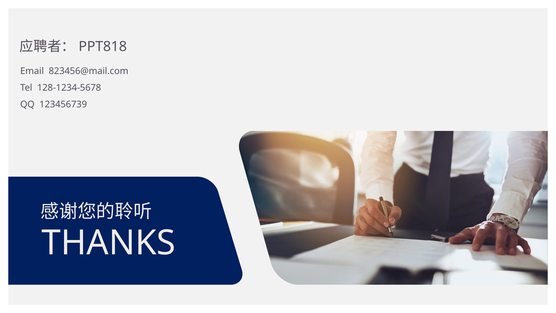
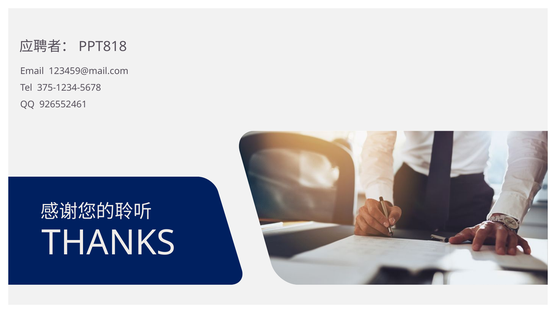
823456@mail.com: 823456@mail.com -> 123459@mail.com
128-1234-5678: 128-1234-5678 -> 375-1234-5678
123456739: 123456739 -> 926552461
